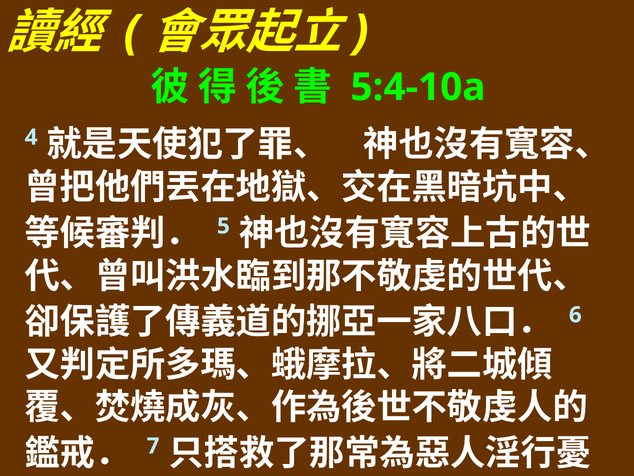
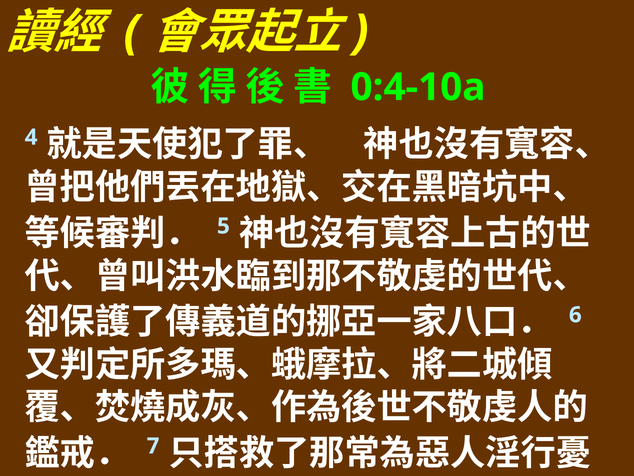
5:4-10a: 5:4-10a -> 0:4-10a
